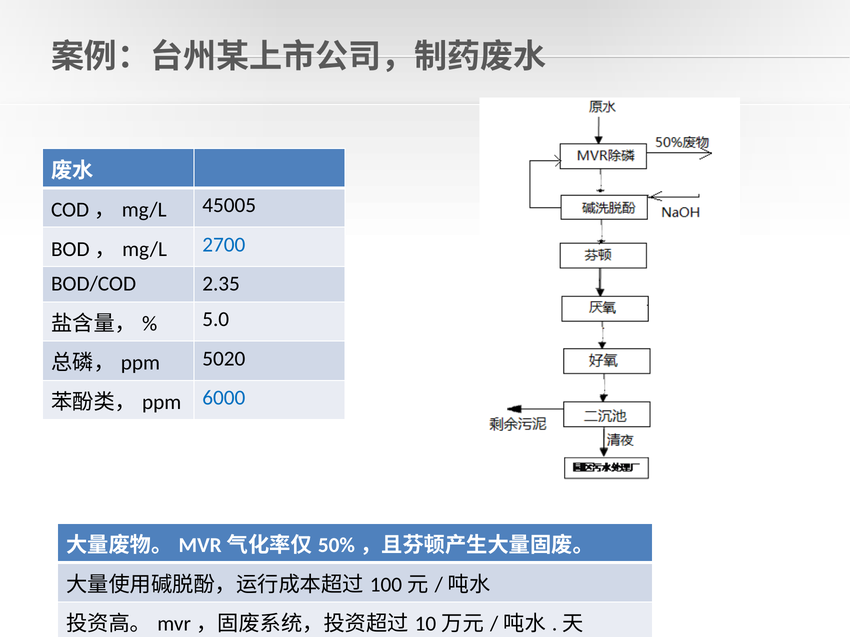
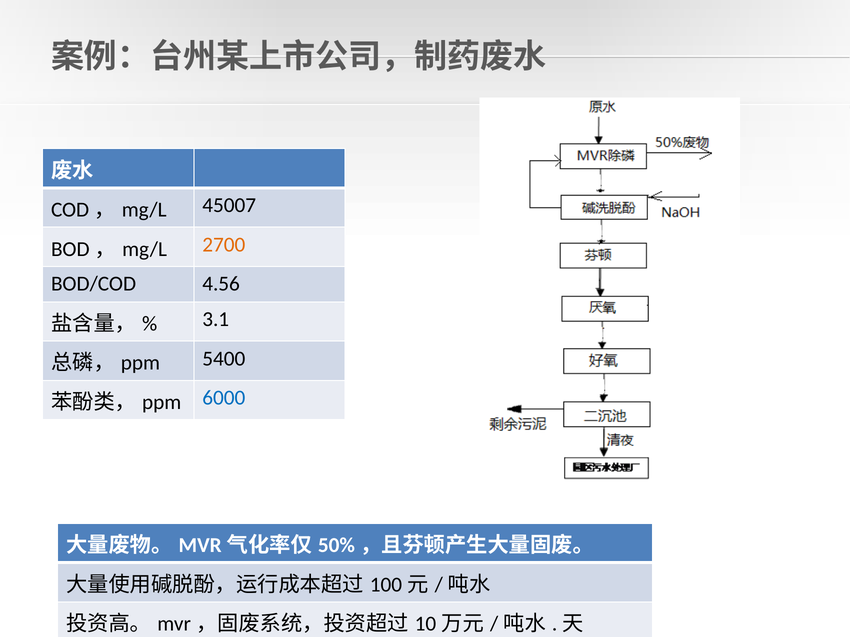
45005: 45005 -> 45007
2700 colour: blue -> orange
2.35: 2.35 -> 4.56
5.0: 5.0 -> 3.1
5020: 5020 -> 5400
